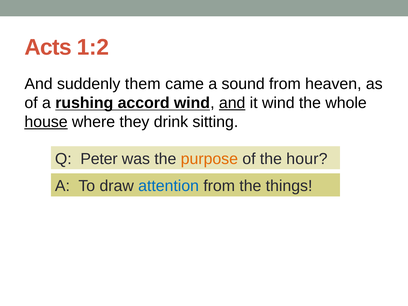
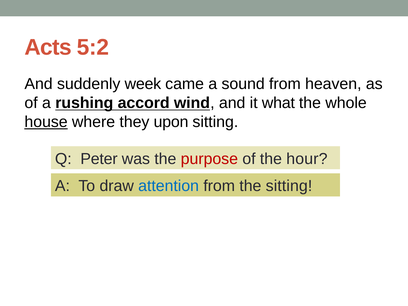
1:2: 1:2 -> 5:2
them: them -> week
and at (232, 103) underline: present -> none
it wind: wind -> what
drink: drink -> upon
purpose colour: orange -> red
the things: things -> sitting
